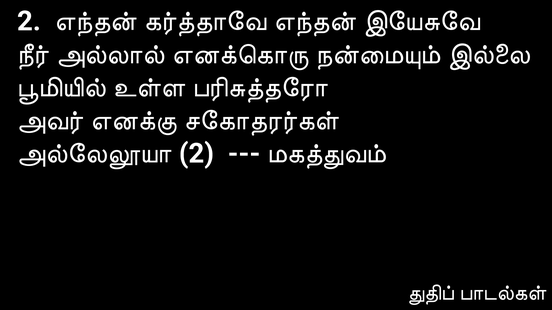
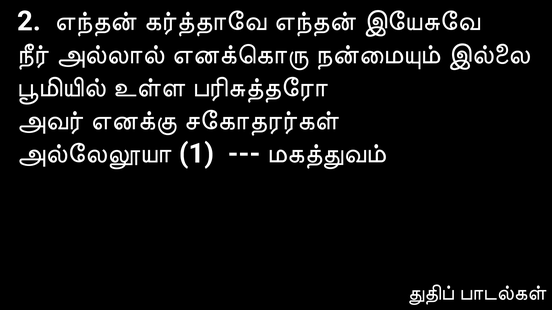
2 at (196, 154): 2 -> 1
